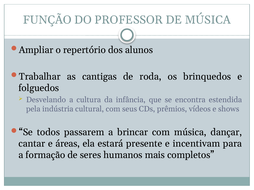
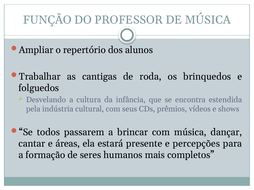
incentivam: incentivam -> percepções
